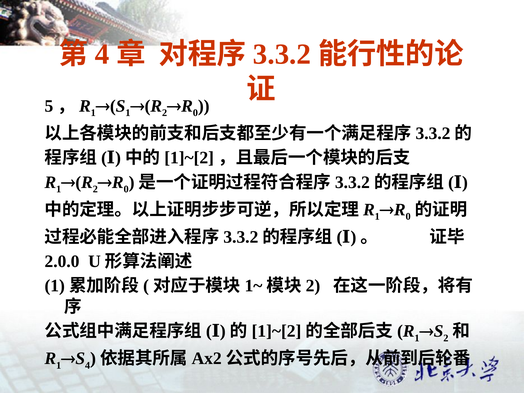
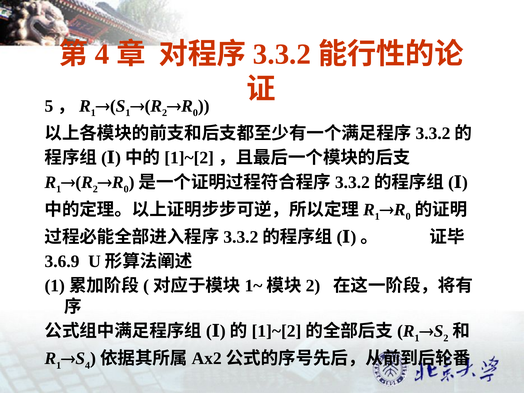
2.0.0: 2.0.0 -> 3.6.9
